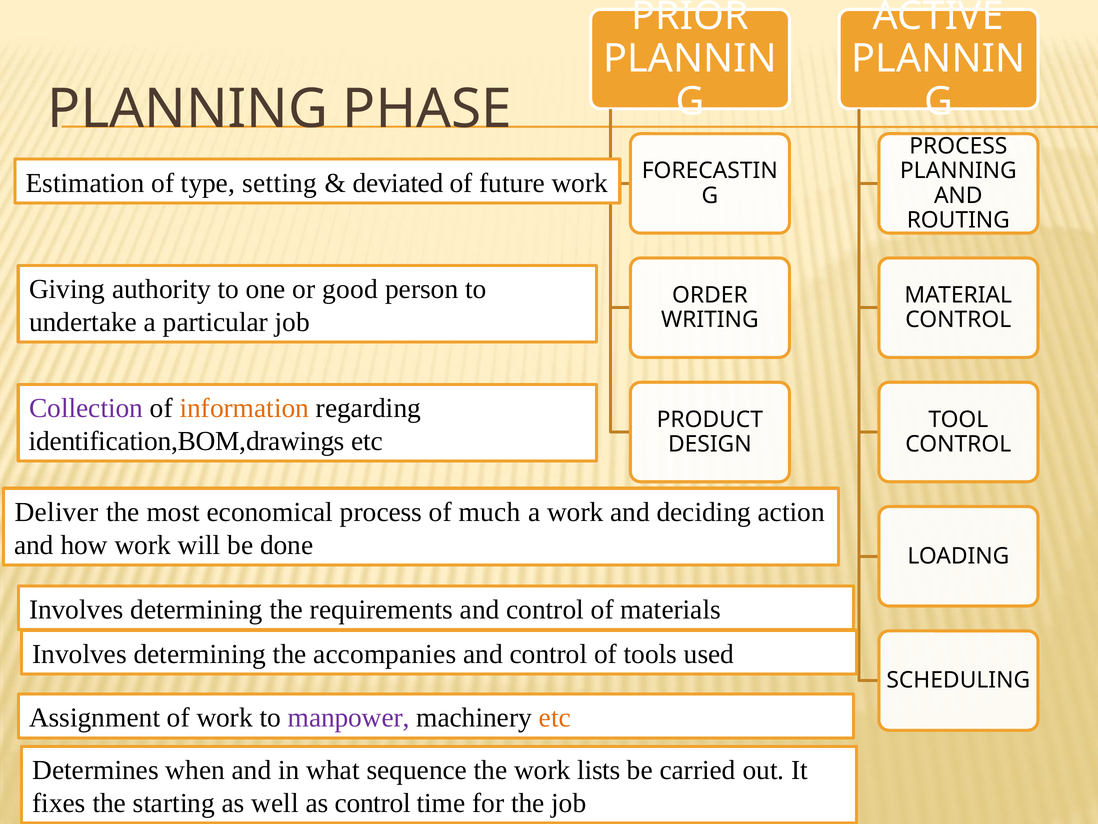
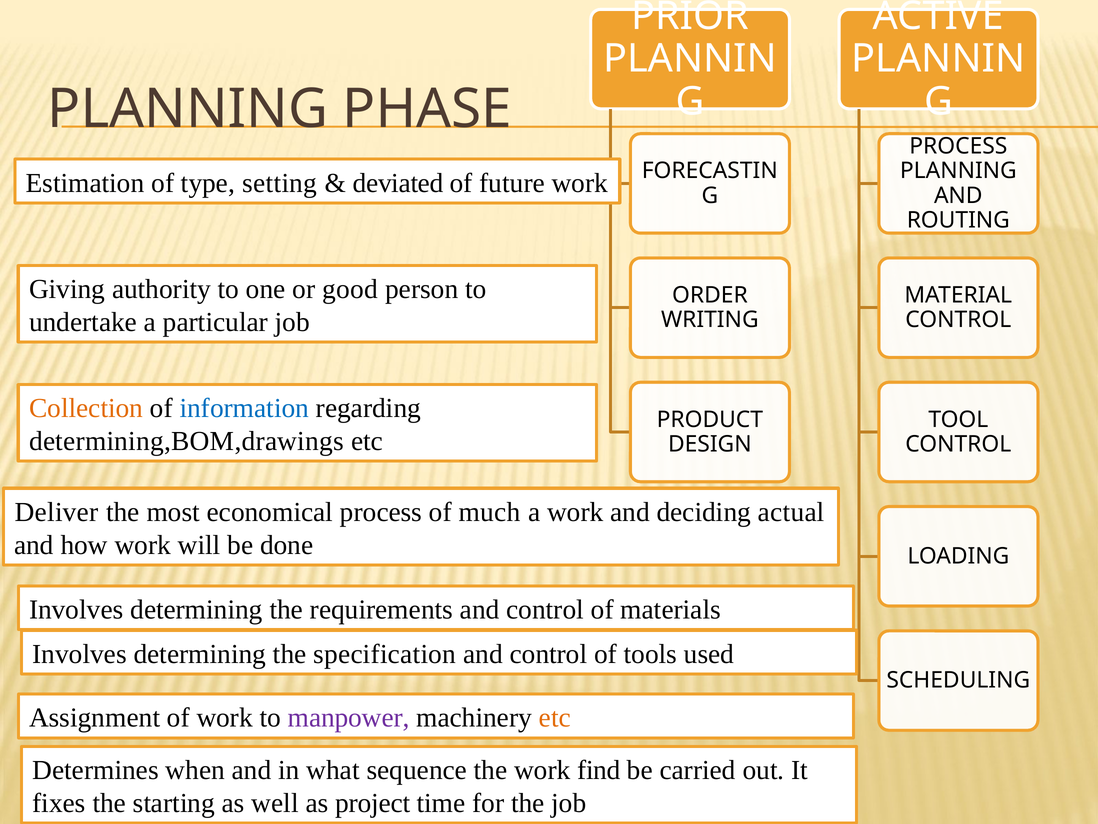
Collection colour: purple -> orange
information colour: orange -> blue
identification,BOM,drawings: identification,BOM,drawings -> determining,BOM,drawings
action: action -> actual
accompanies: accompanies -> specification
lists: lists -> find
as control: control -> project
